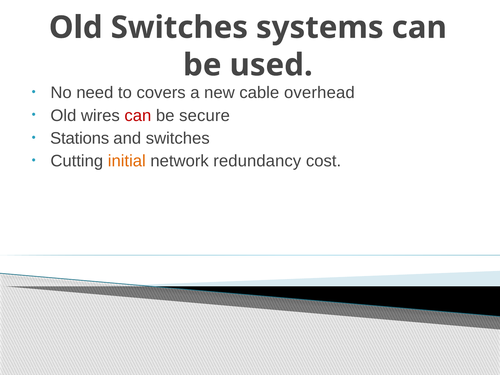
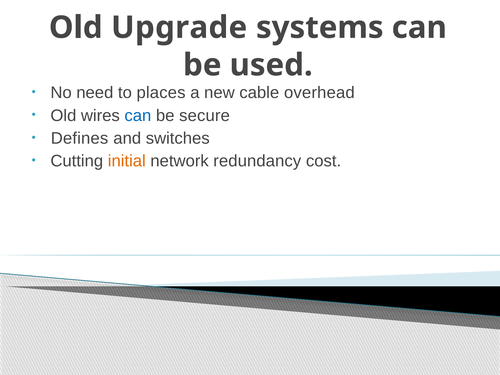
Old Switches: Switches -> Upgrade
covers: covers -> places
can at (138, 116) colour: red -> blue
Stations: Stations -> Defines
